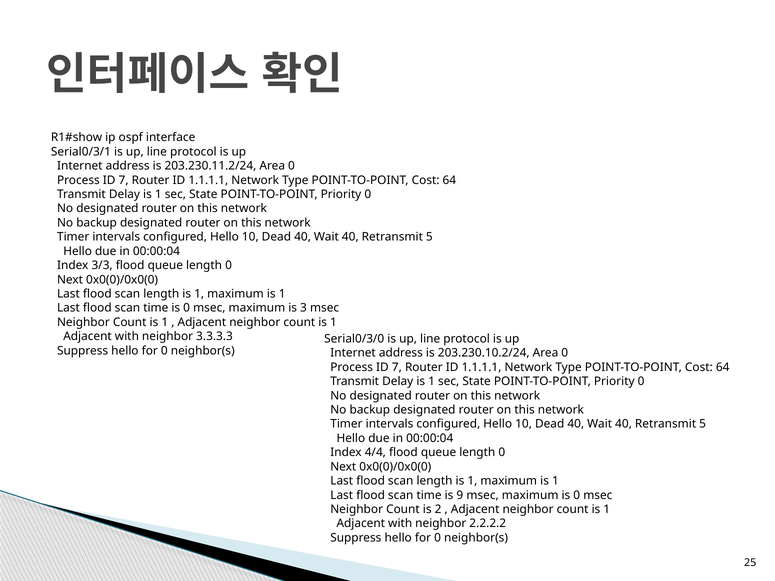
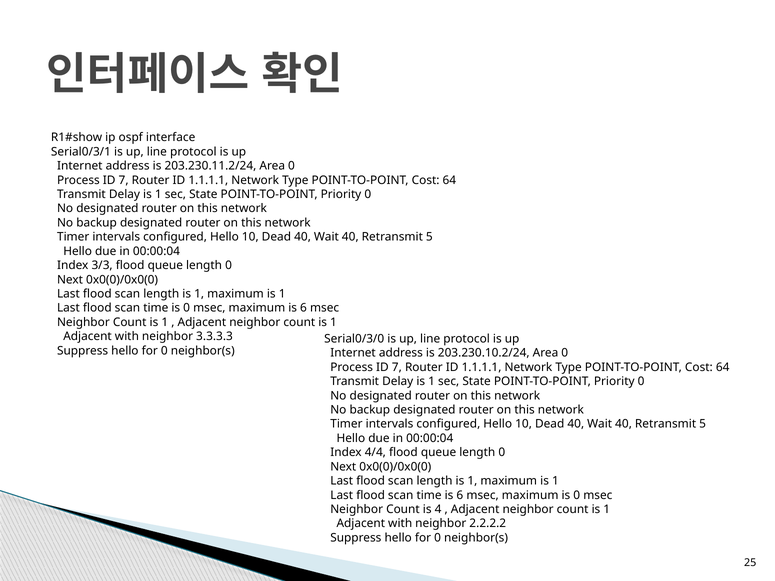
maximum is 3: 3 -> 6
time is 9: 9 -> 6
2: 2 -> 4
